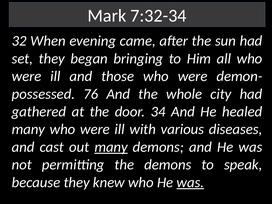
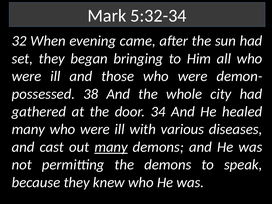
7:32-34: 7:32-34 -> 5:32-34
76: 76 -> 38
was at (190, 182) underline: present -> none
